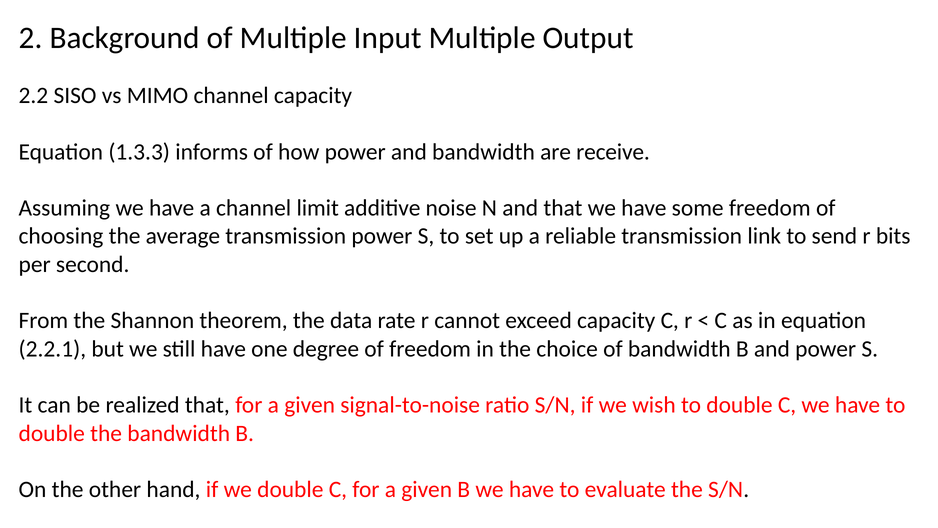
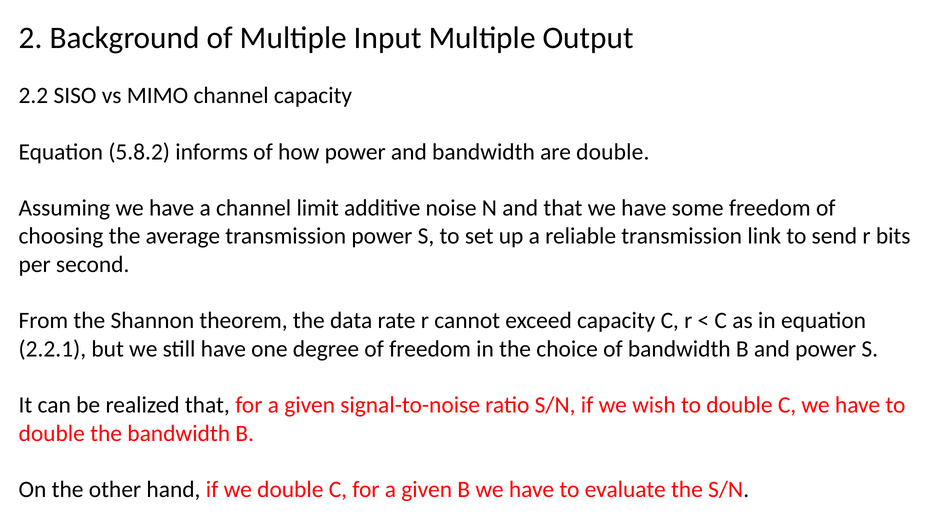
1.3.3: 1.3.3 -> 5.8.2
are receive: receive -> double
